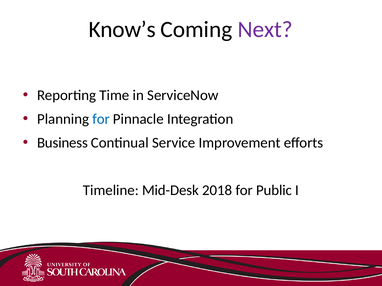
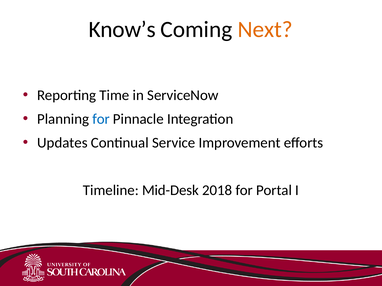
Next colour: purple -> orange
Business: Business -> Updates
Public: Public -> Portal
